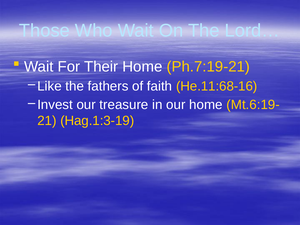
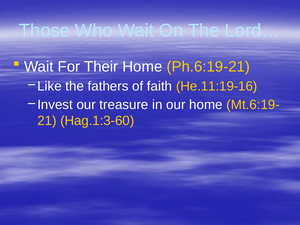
Ph.7:19-21: Ph.7:19-21 -> Ph.6:19-21
He.11:68-16: He.11:68-16 -> He.11:19-16
Hag.1:3-19: Hag.1:3-19 -> Hag.1:3-60
